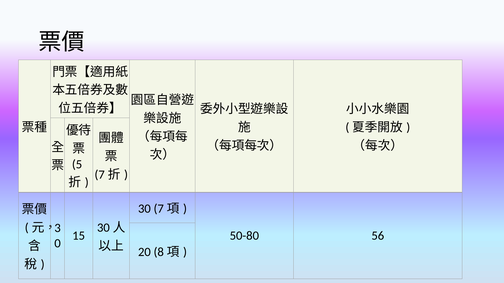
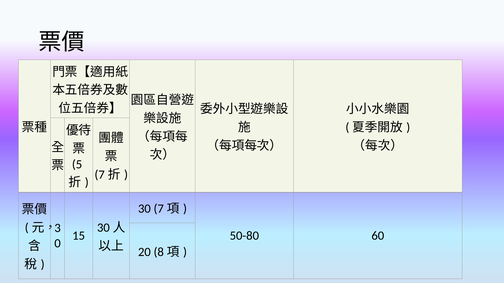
56: 56 -> 60
